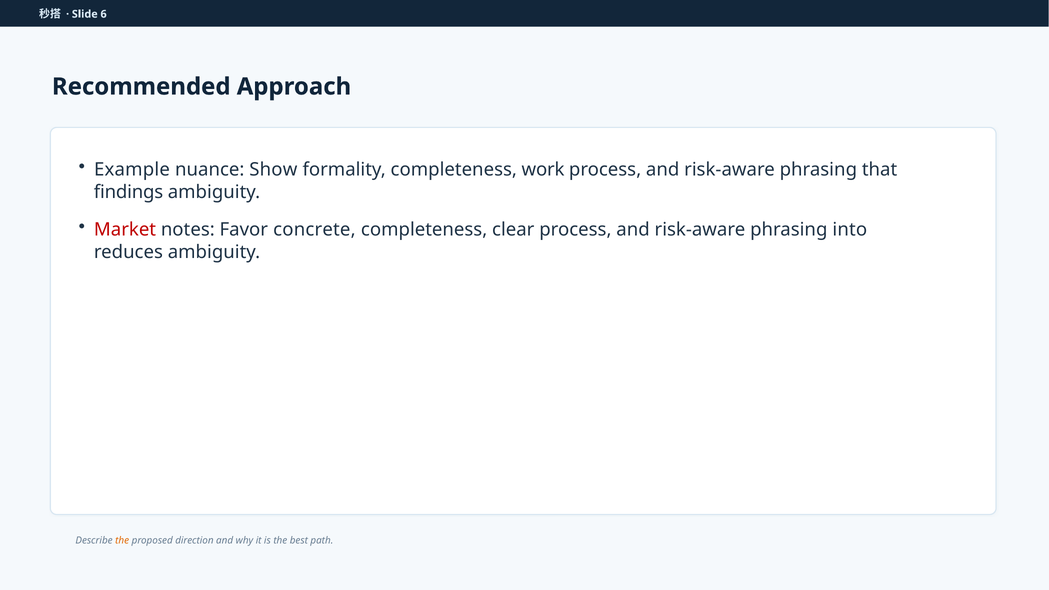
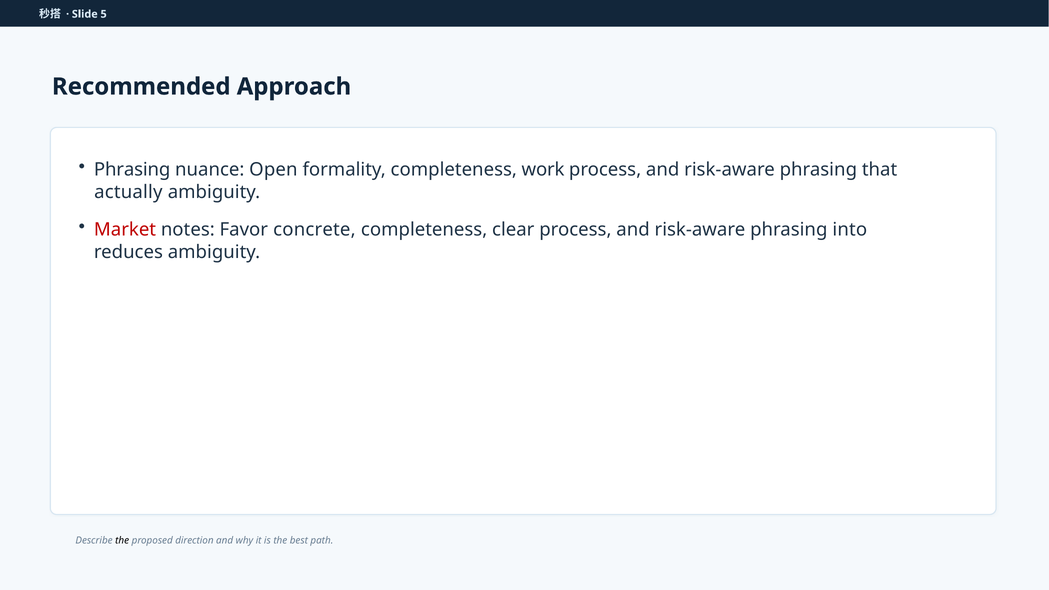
6: 6 -> 5
Example at (132, 170): Example -> Phrasing
Show: Show -> Open
findings: findings -> actually
the at (122, 540) colour: orange -> black
